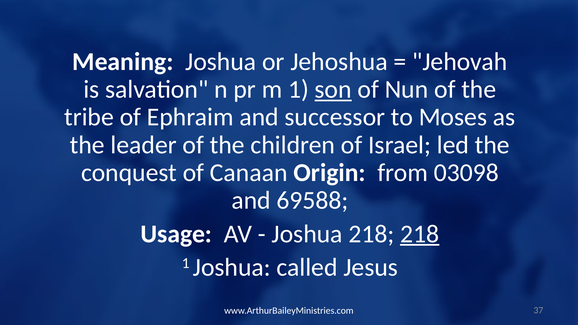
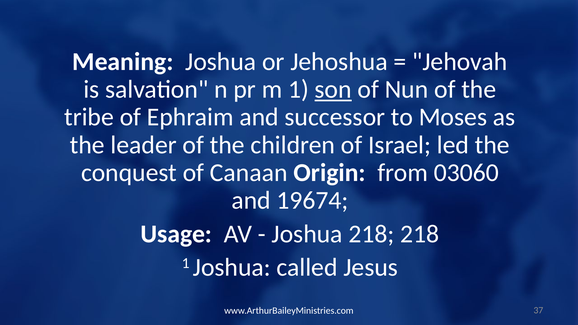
03098: 03098 -> 03060
69588: 69588 -> 19674
218 at (420, 234) underline: present -> none
